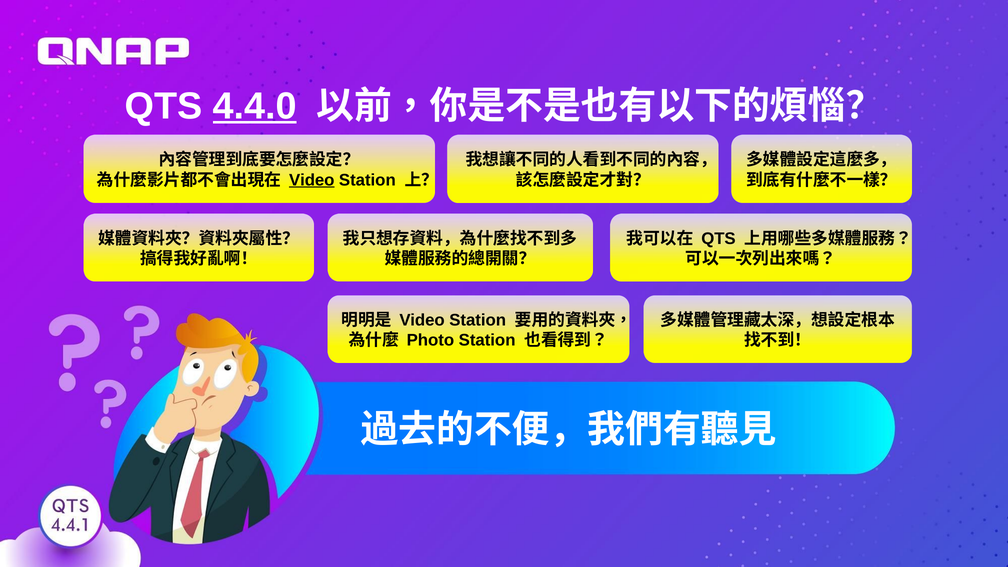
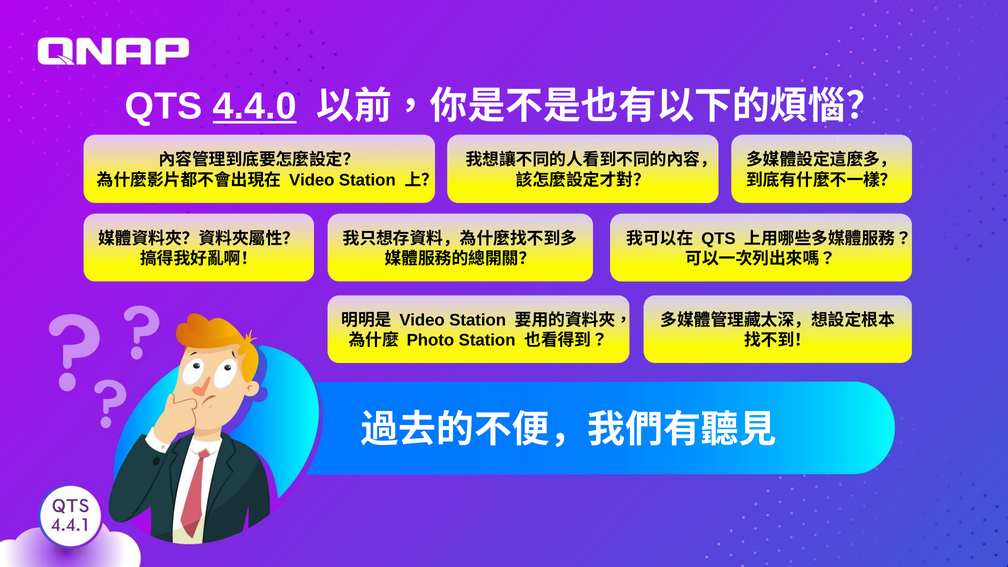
Video at (312, 180) underline: present -> none
